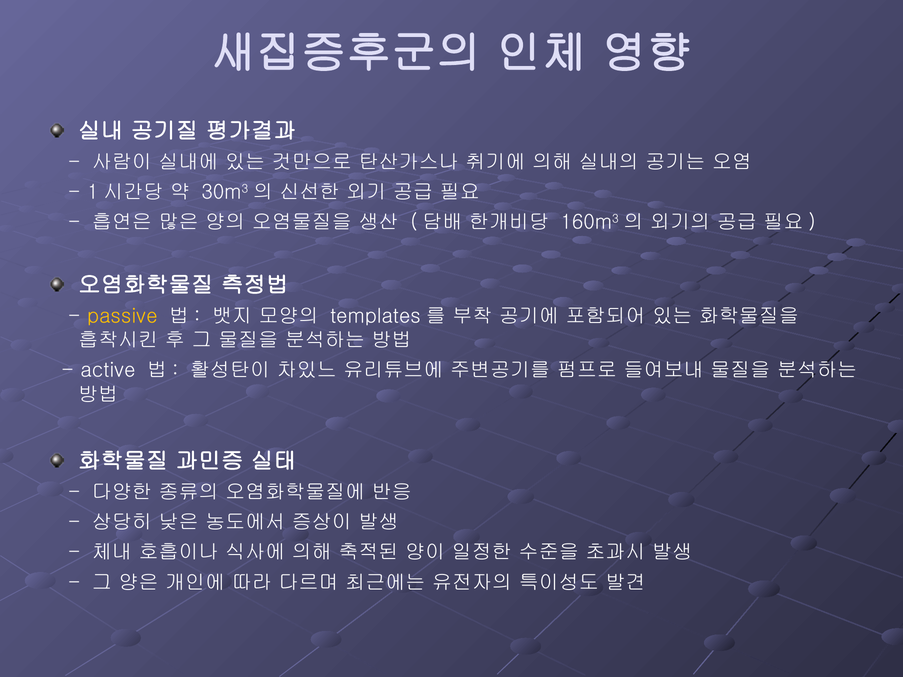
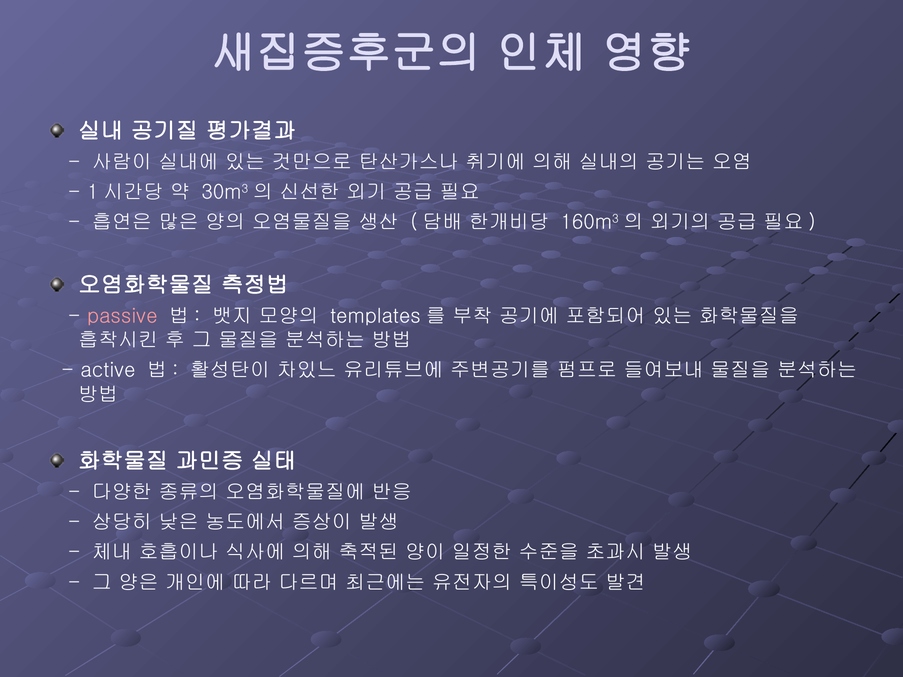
passive colour: yellow -> pink
